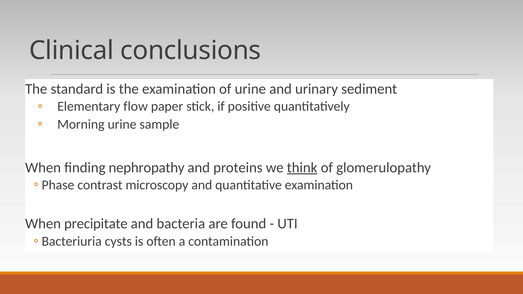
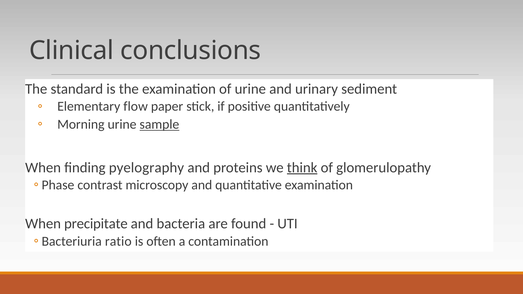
sample underline: none -> present
nephropathy: nephropathy -> pyelography
cysts: cysts -> ratio
